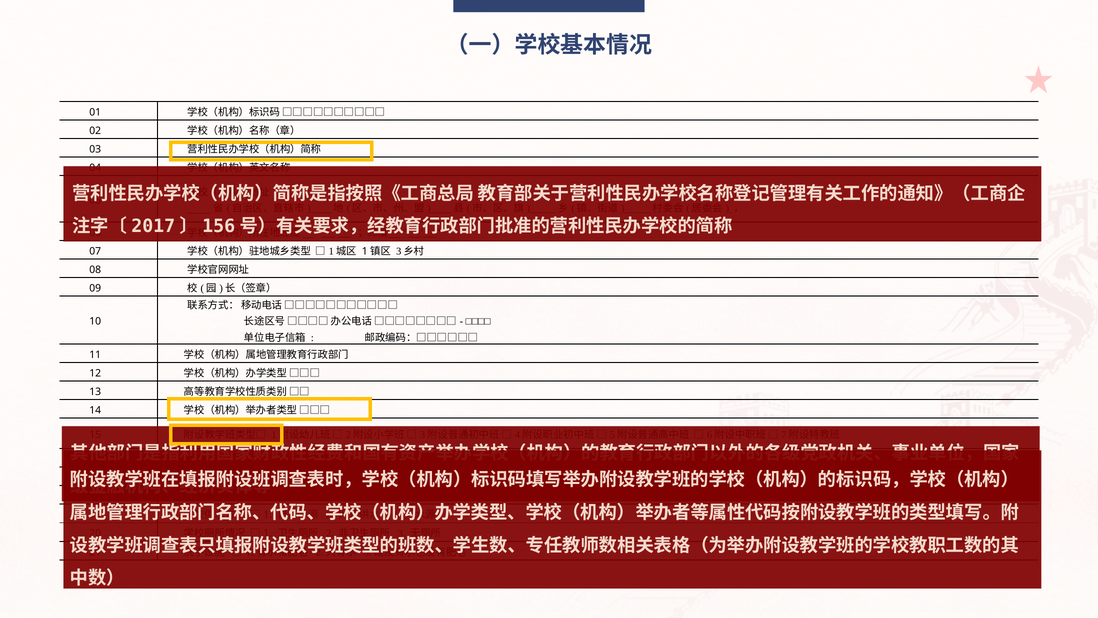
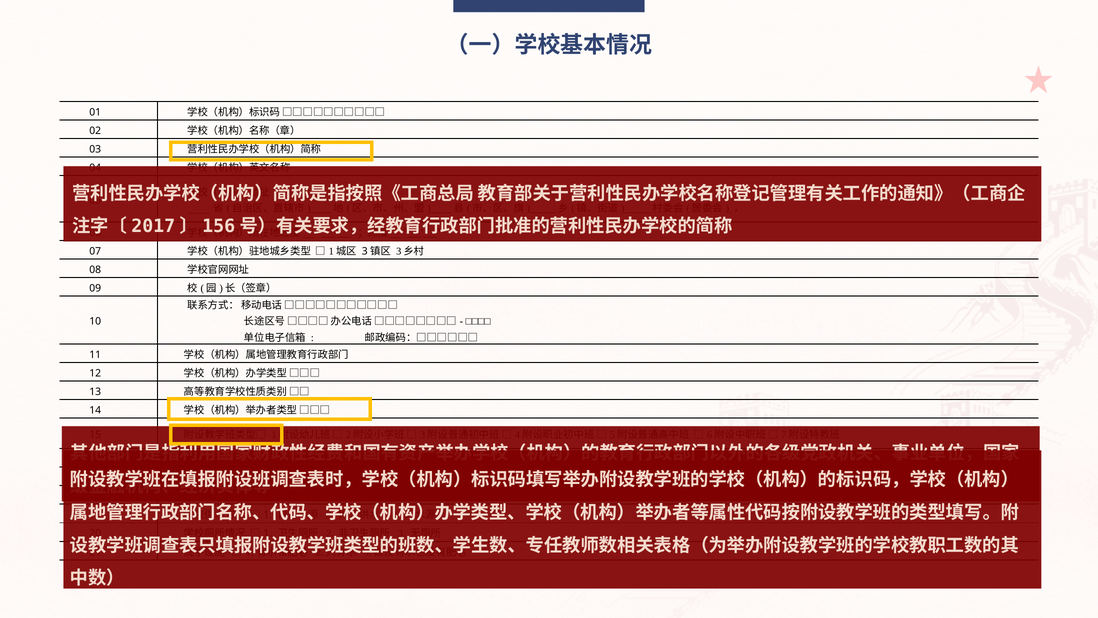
1 at (365, 251): 1 -> 3
